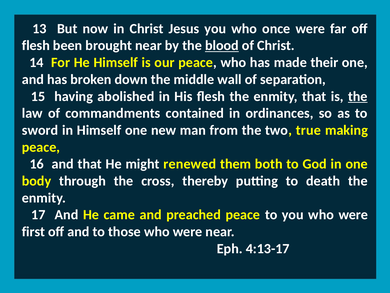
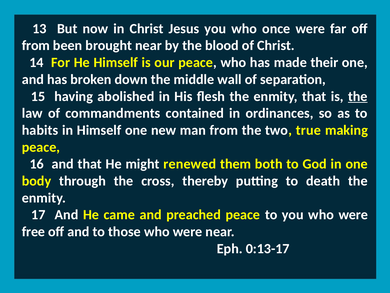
flesh at (36, 46): flesh -> from
blood underline: present -> none
sword: sword -> habits
first: first -> free
4:13-17: 4:13-17 -> 0:13-17
